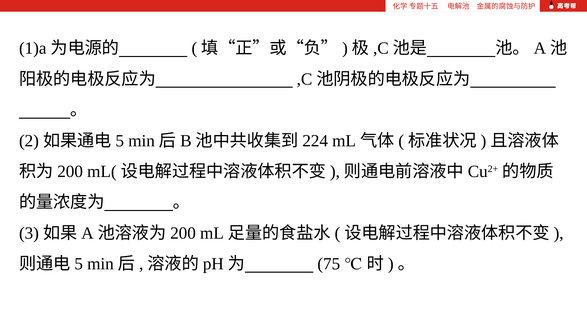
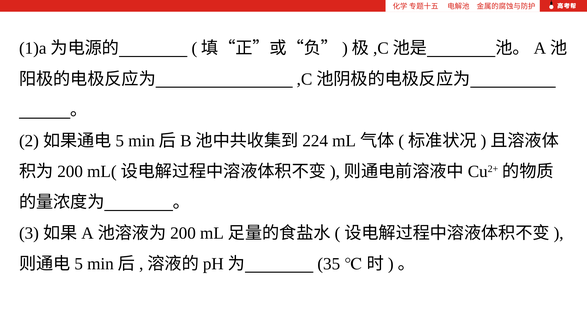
75: 75 -> 35
